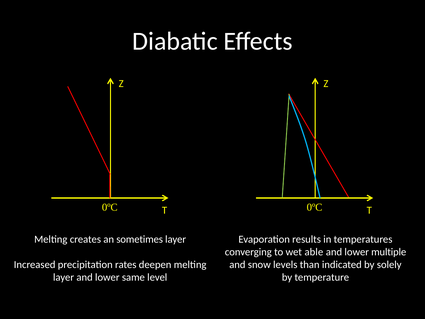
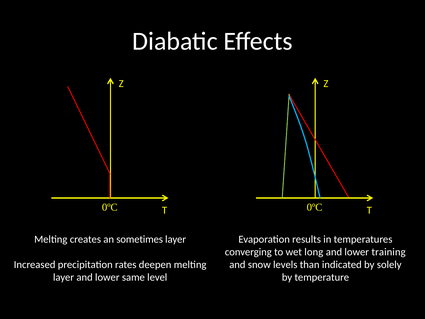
able: able -> long
multiple: multiple -> training
